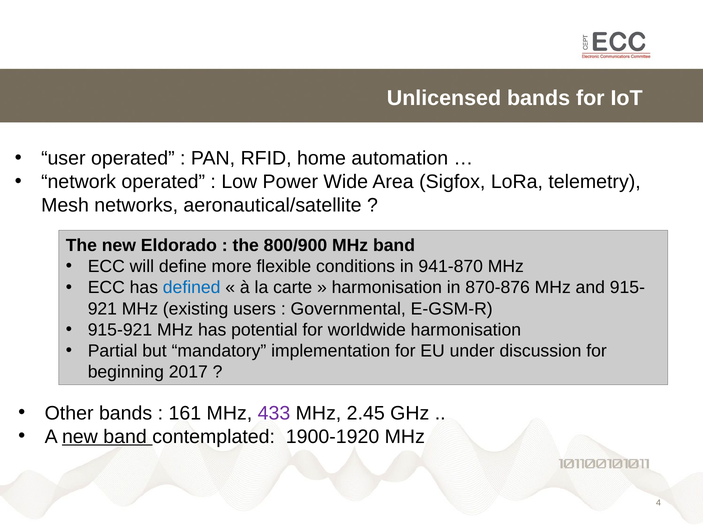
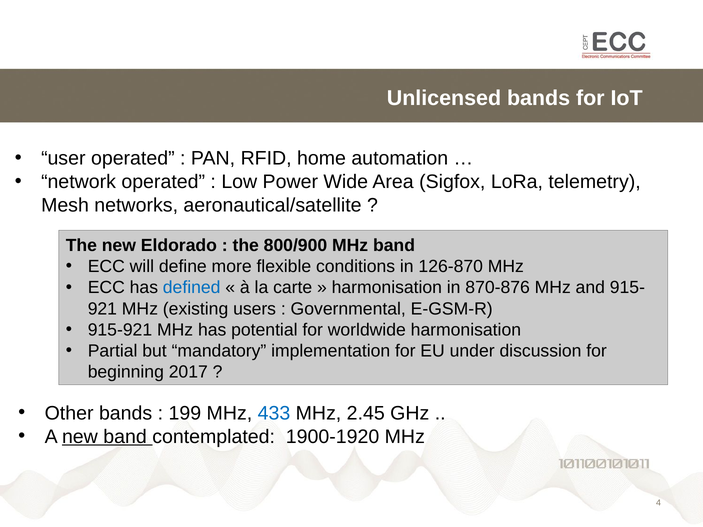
941-870: 941-870 -> 126-870
161: 161 -> 199
433 colour: purple -> blue
